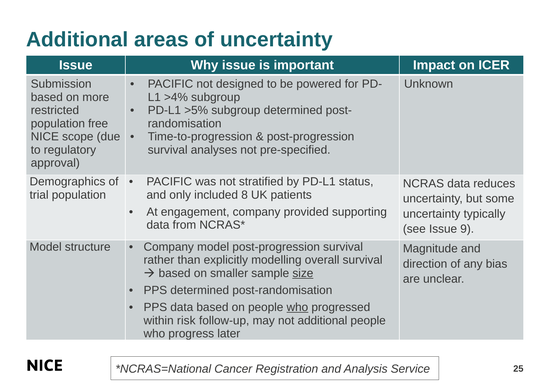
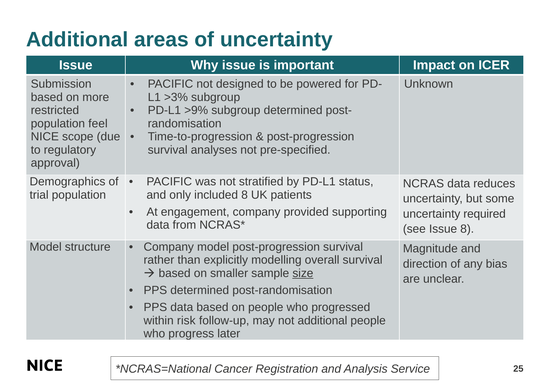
>4%: >4% -> >3%
>5%: >5% -> >9%
free: free -> feel
typically: typically -> required
Issue 9: 9 -> 8
who at (297, 307) underline: present -> none
